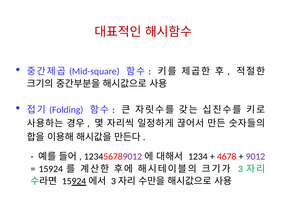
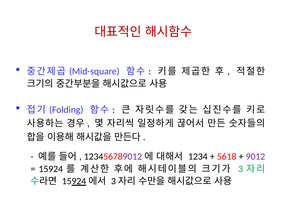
4678: 4678 -> 5618
